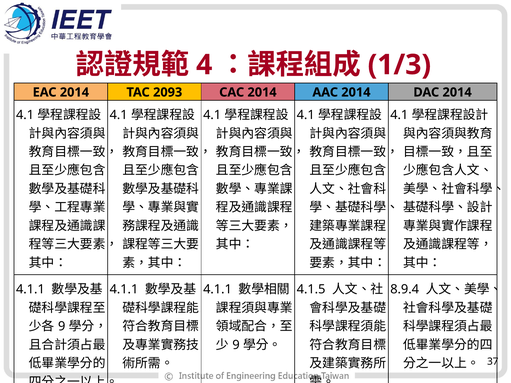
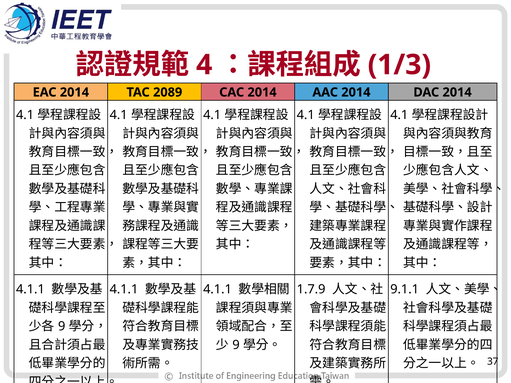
2093: 2093 -> 2089
4.1.5: 4.1.5 -> 1.7.9
8.9.4: 8.9.4 -> 9.1.1
